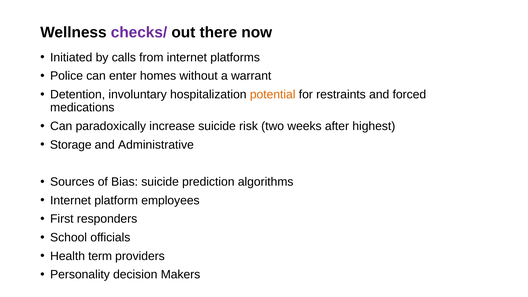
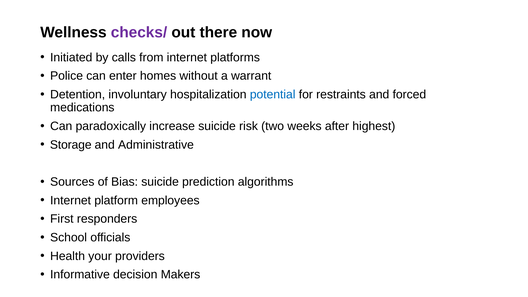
potential colour: orange -> blue
term: term -> your
Personality: Personality -> Informative
